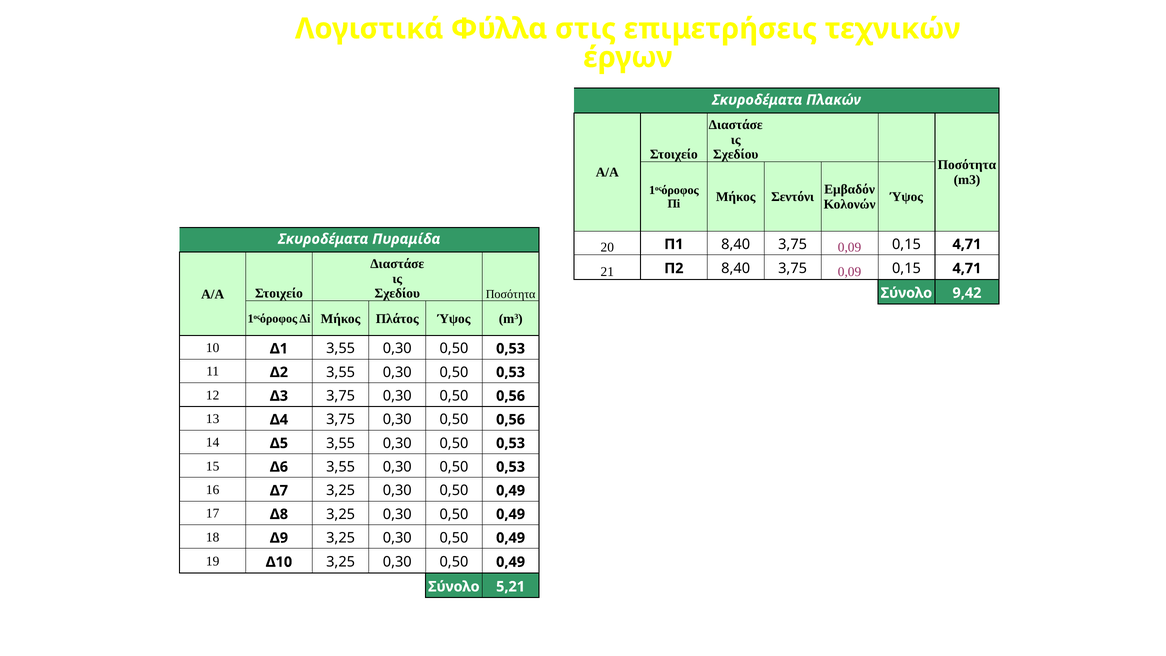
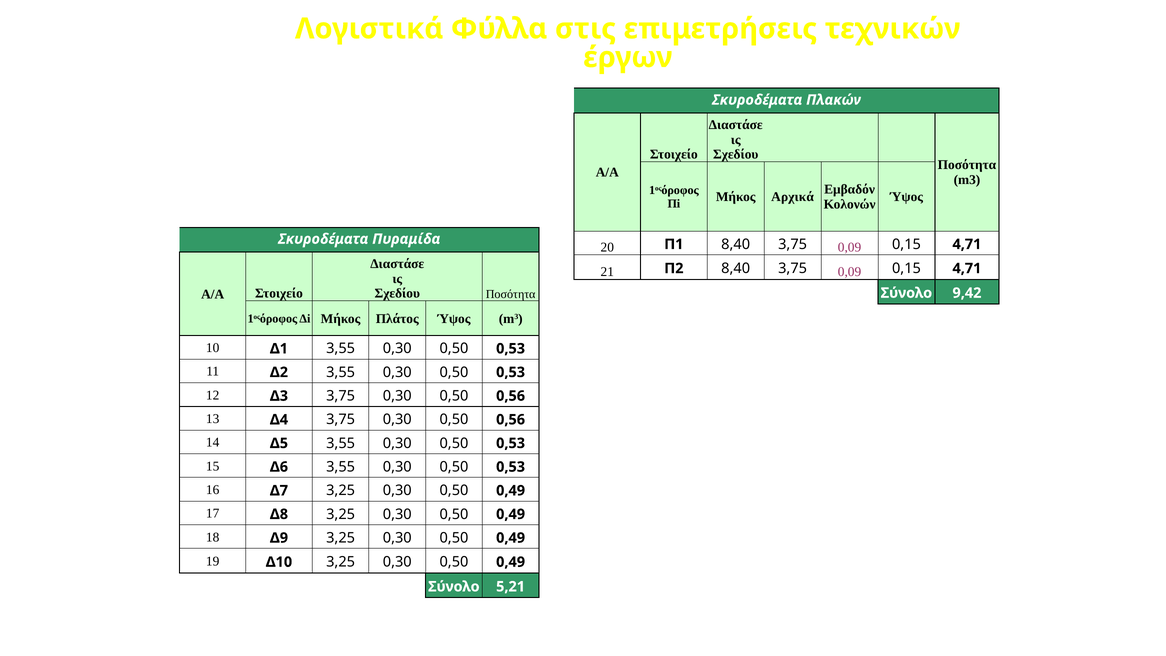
Σεντόνι: Σεντόνι -> Αρχικά
